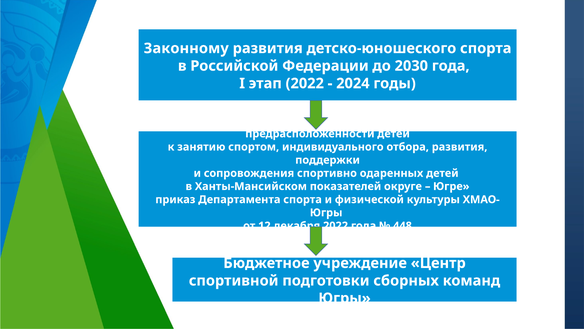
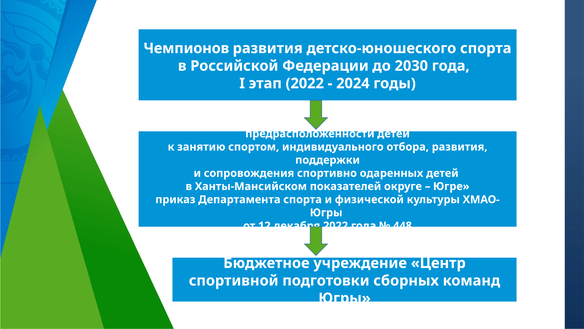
Законному: Законному -> Чемпионов
